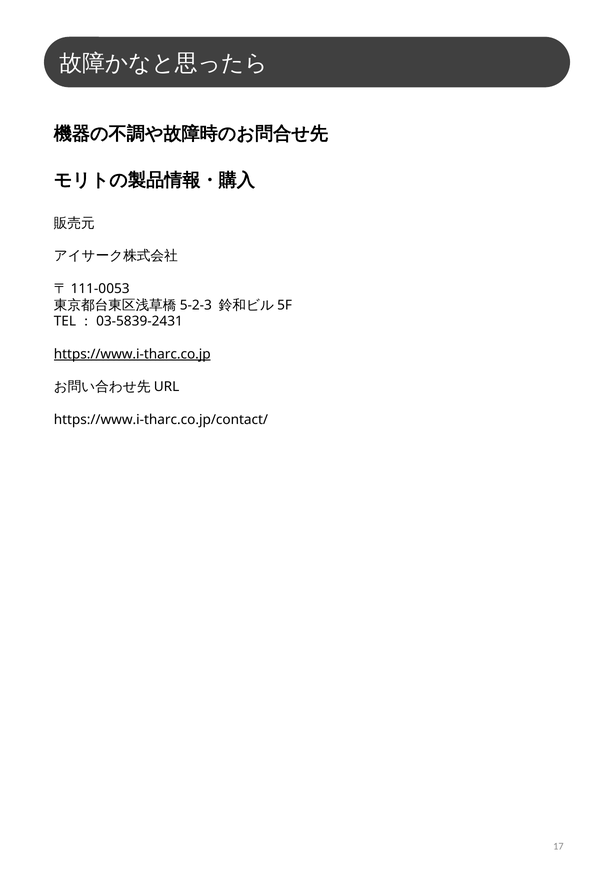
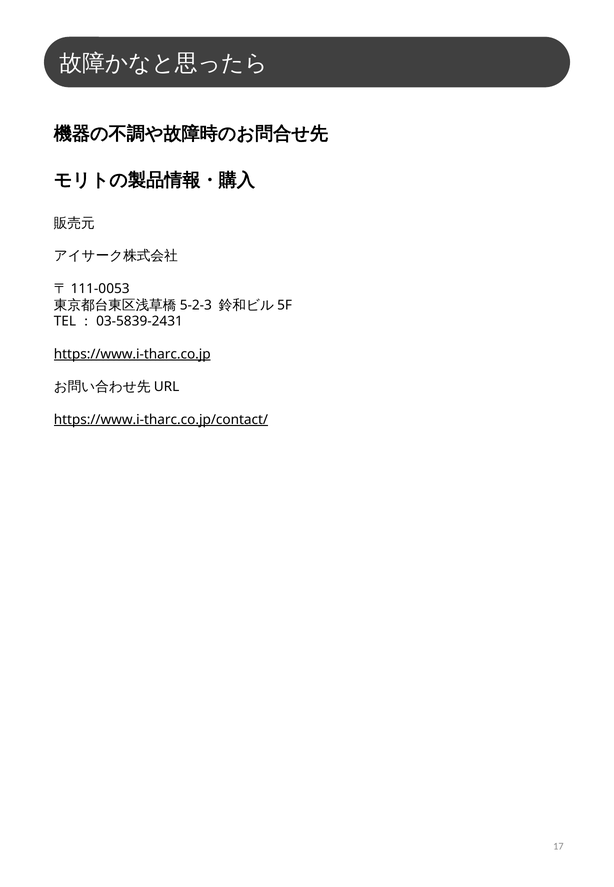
https://www.i-tharc.co.jp/contact/ underline: none -> present
